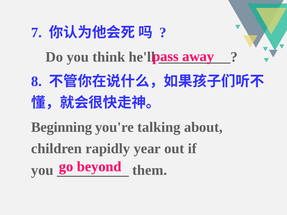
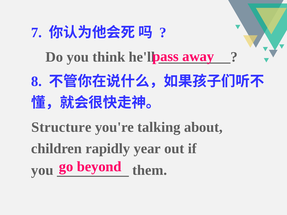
Beginning: Beginning -> Structure
